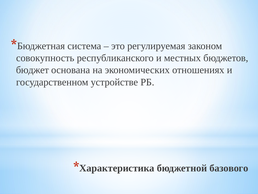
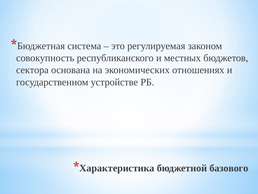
бюджет: бюджет -> сектора
